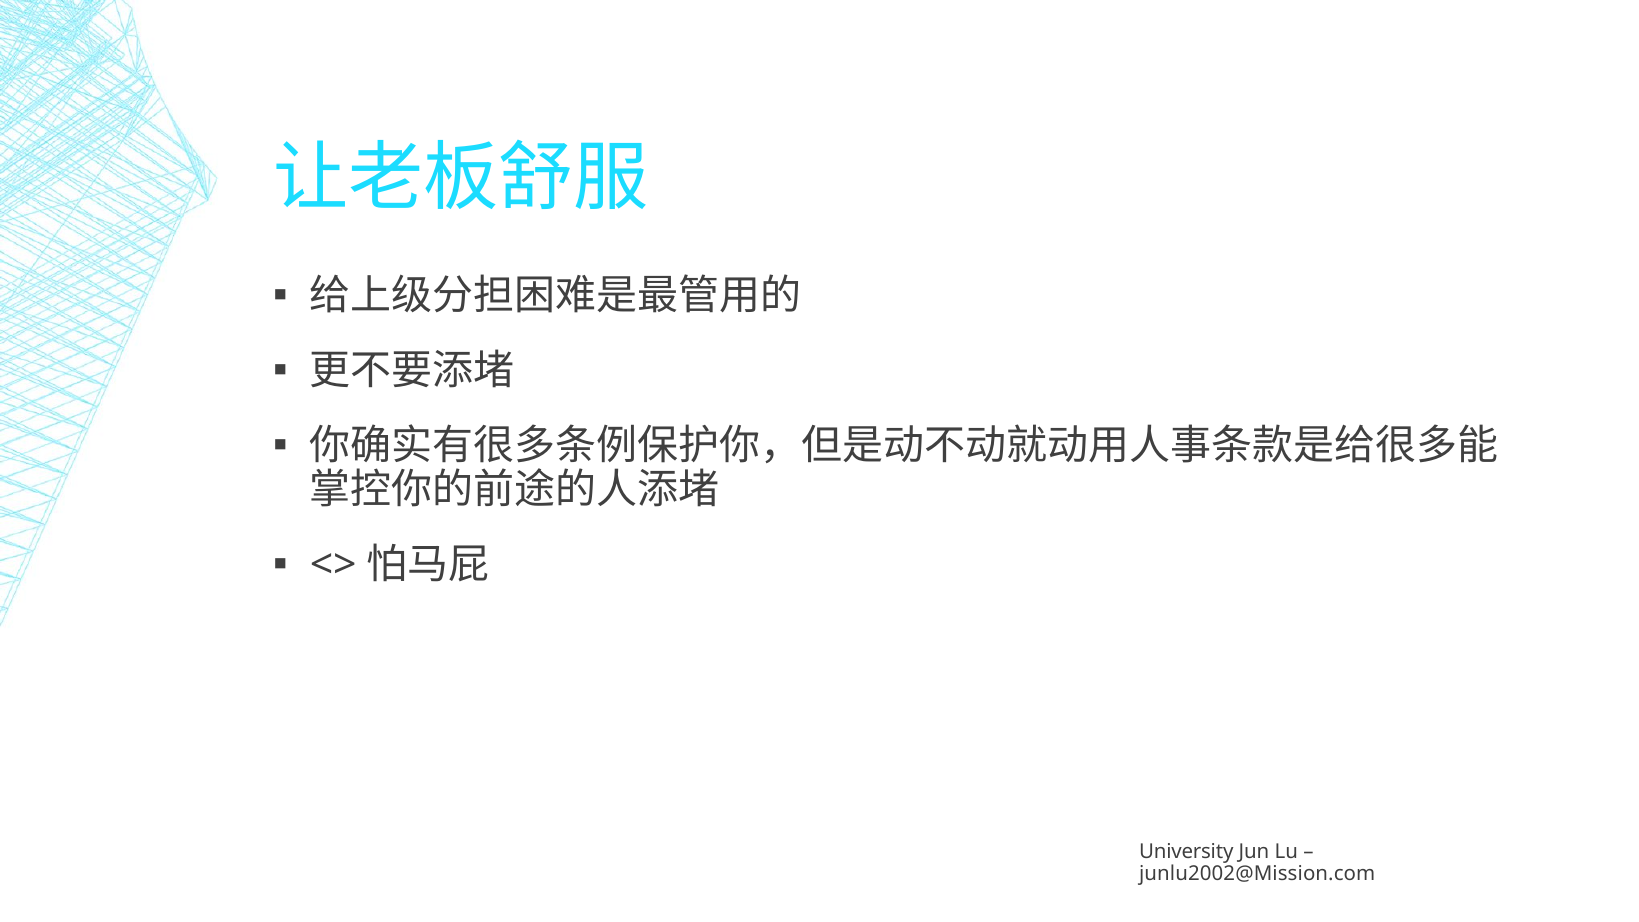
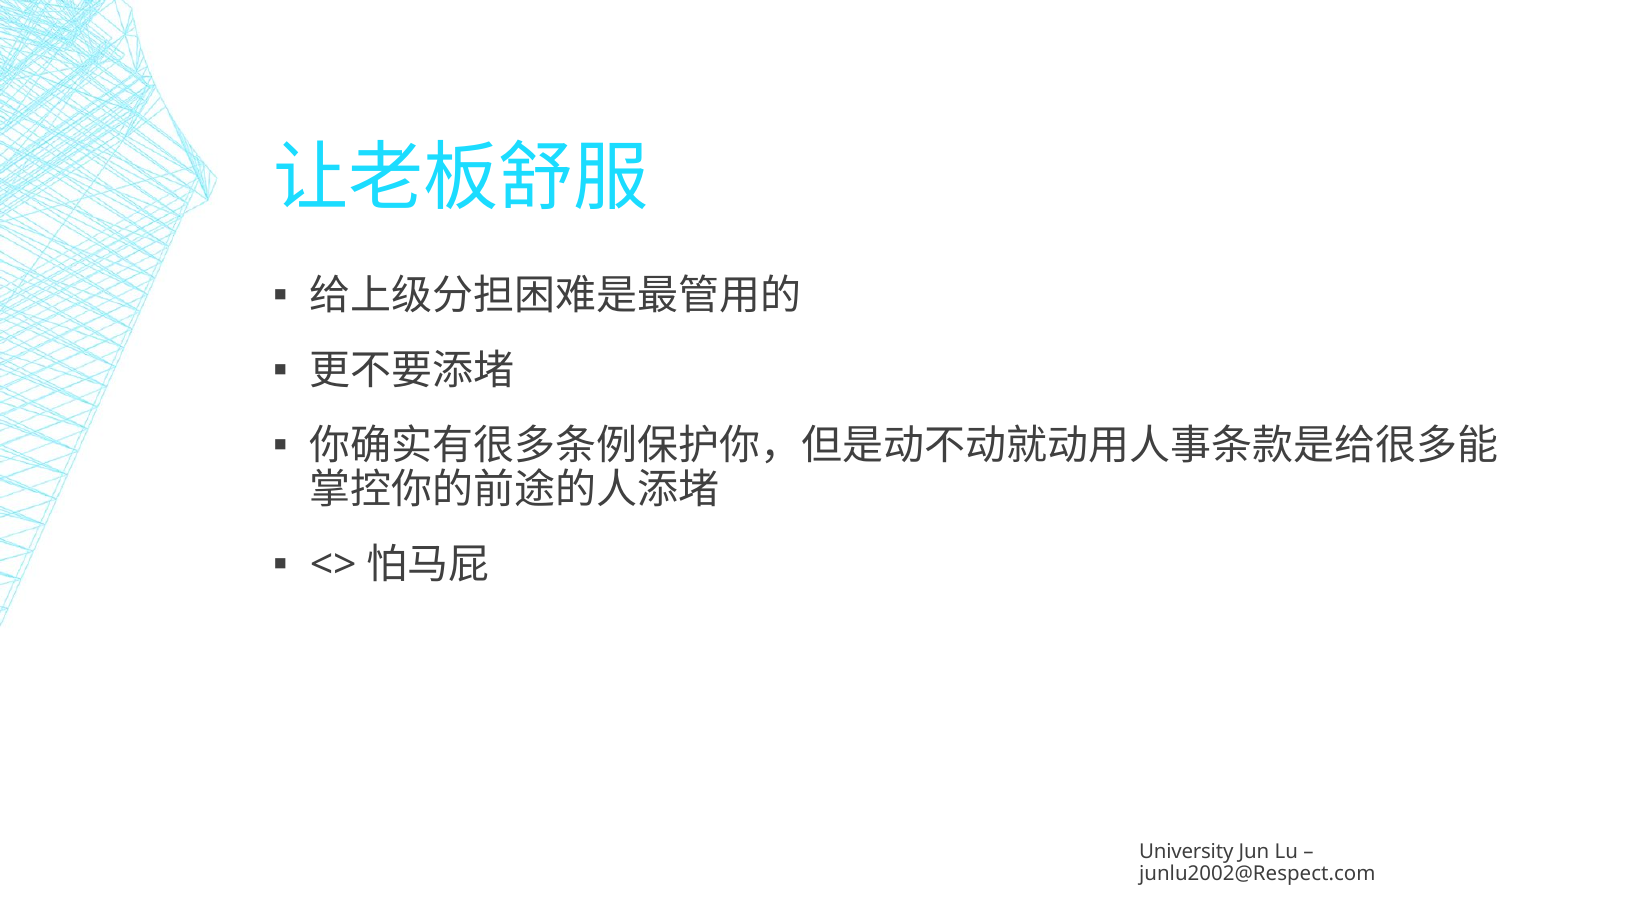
junlu2002@Mission.com: junlu2002@Mission.com -> junlu2002@Respect.com
